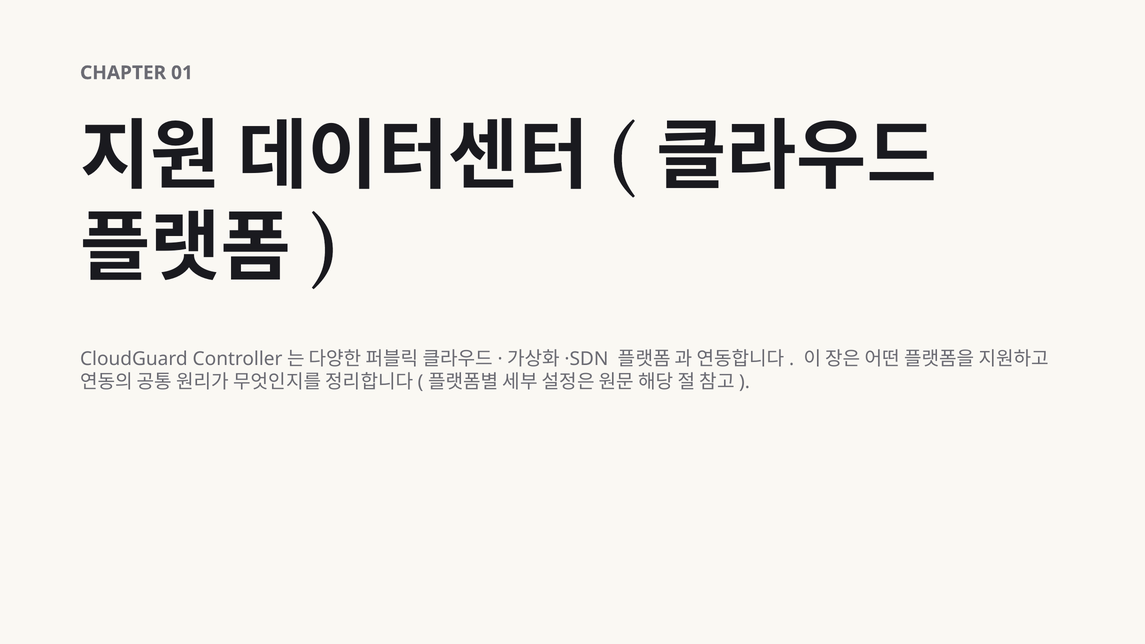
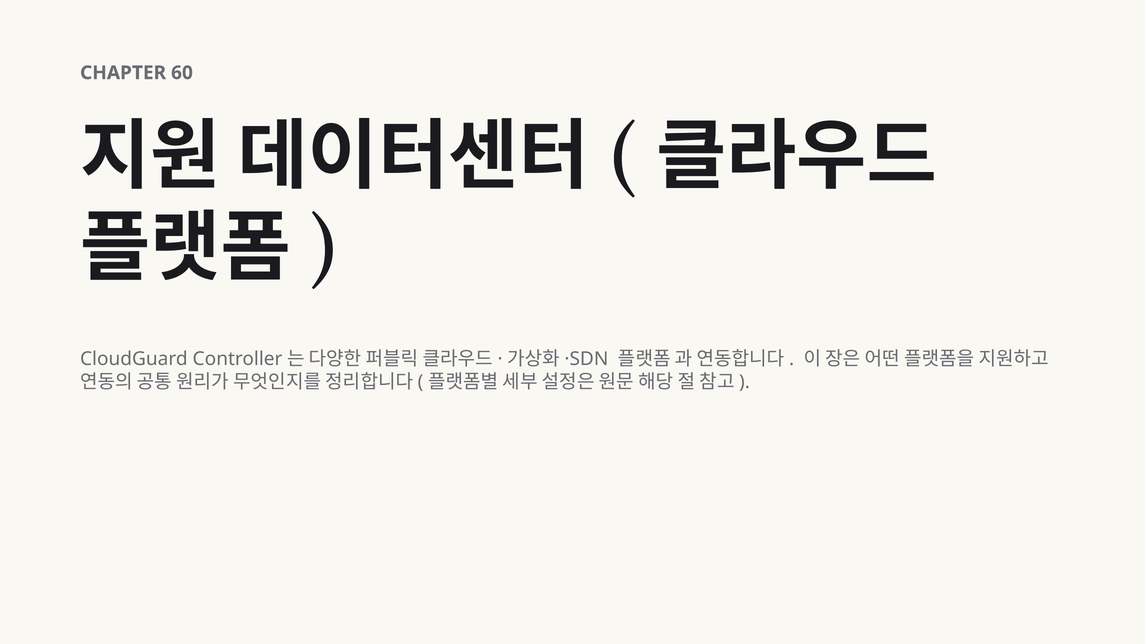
01: 01 -> 60
